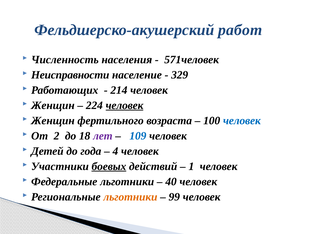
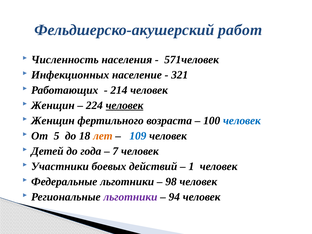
Неисправности: Неисправности -> Инфекционных
329: 329 -> 321
2: 2 -> 5
лет colour: purple -> orange
4: 4 -> 7
боевых underline: present -> none
40: 40 -> 98
льготники at (130, 197) colour: orange -> purple
99: 99 -> 94
